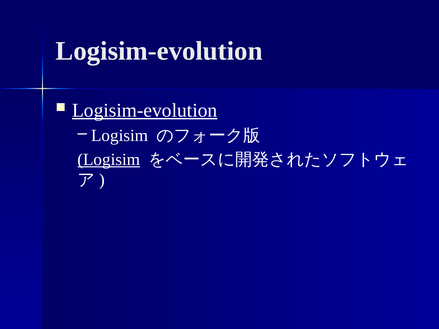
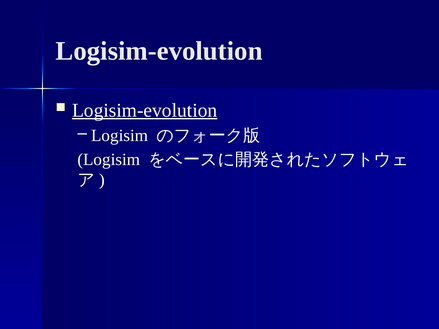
Logisim at (109, 160) underline: present -> none
